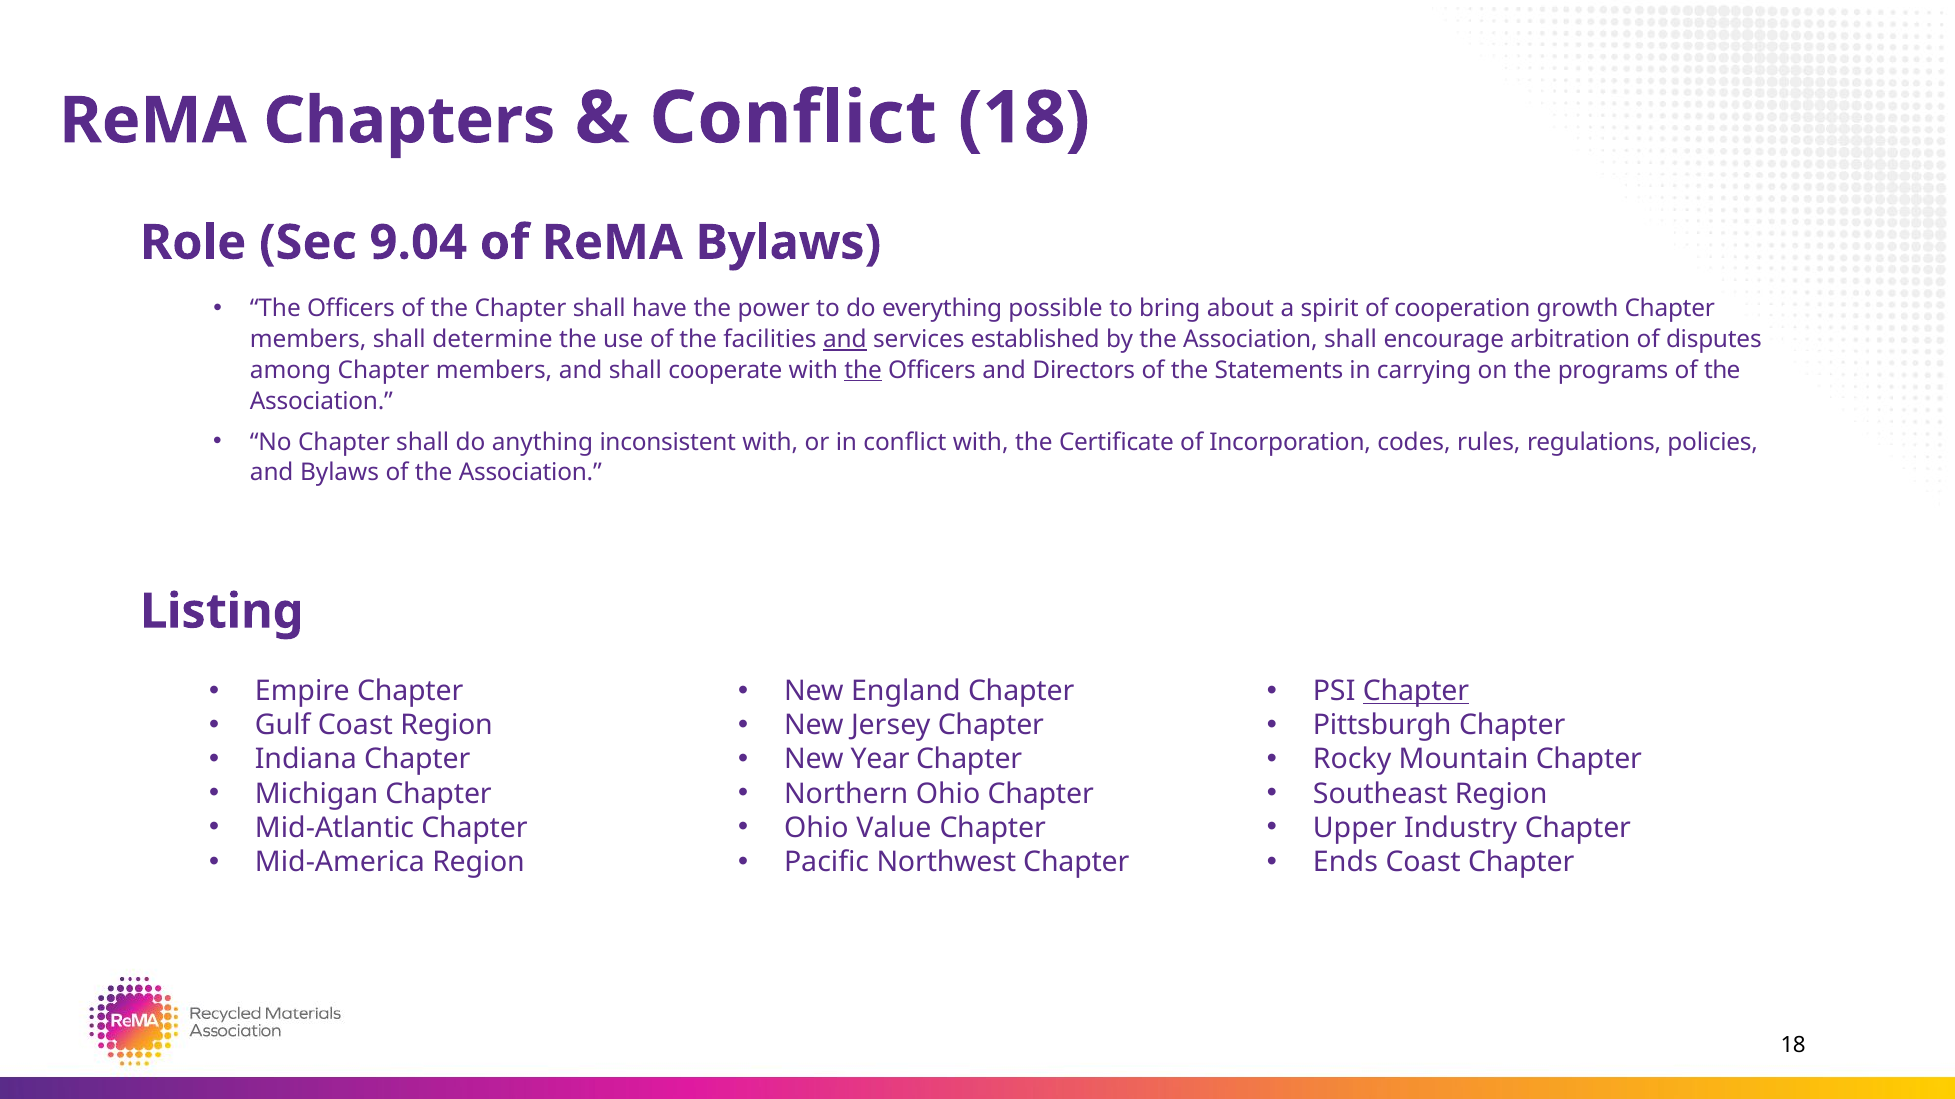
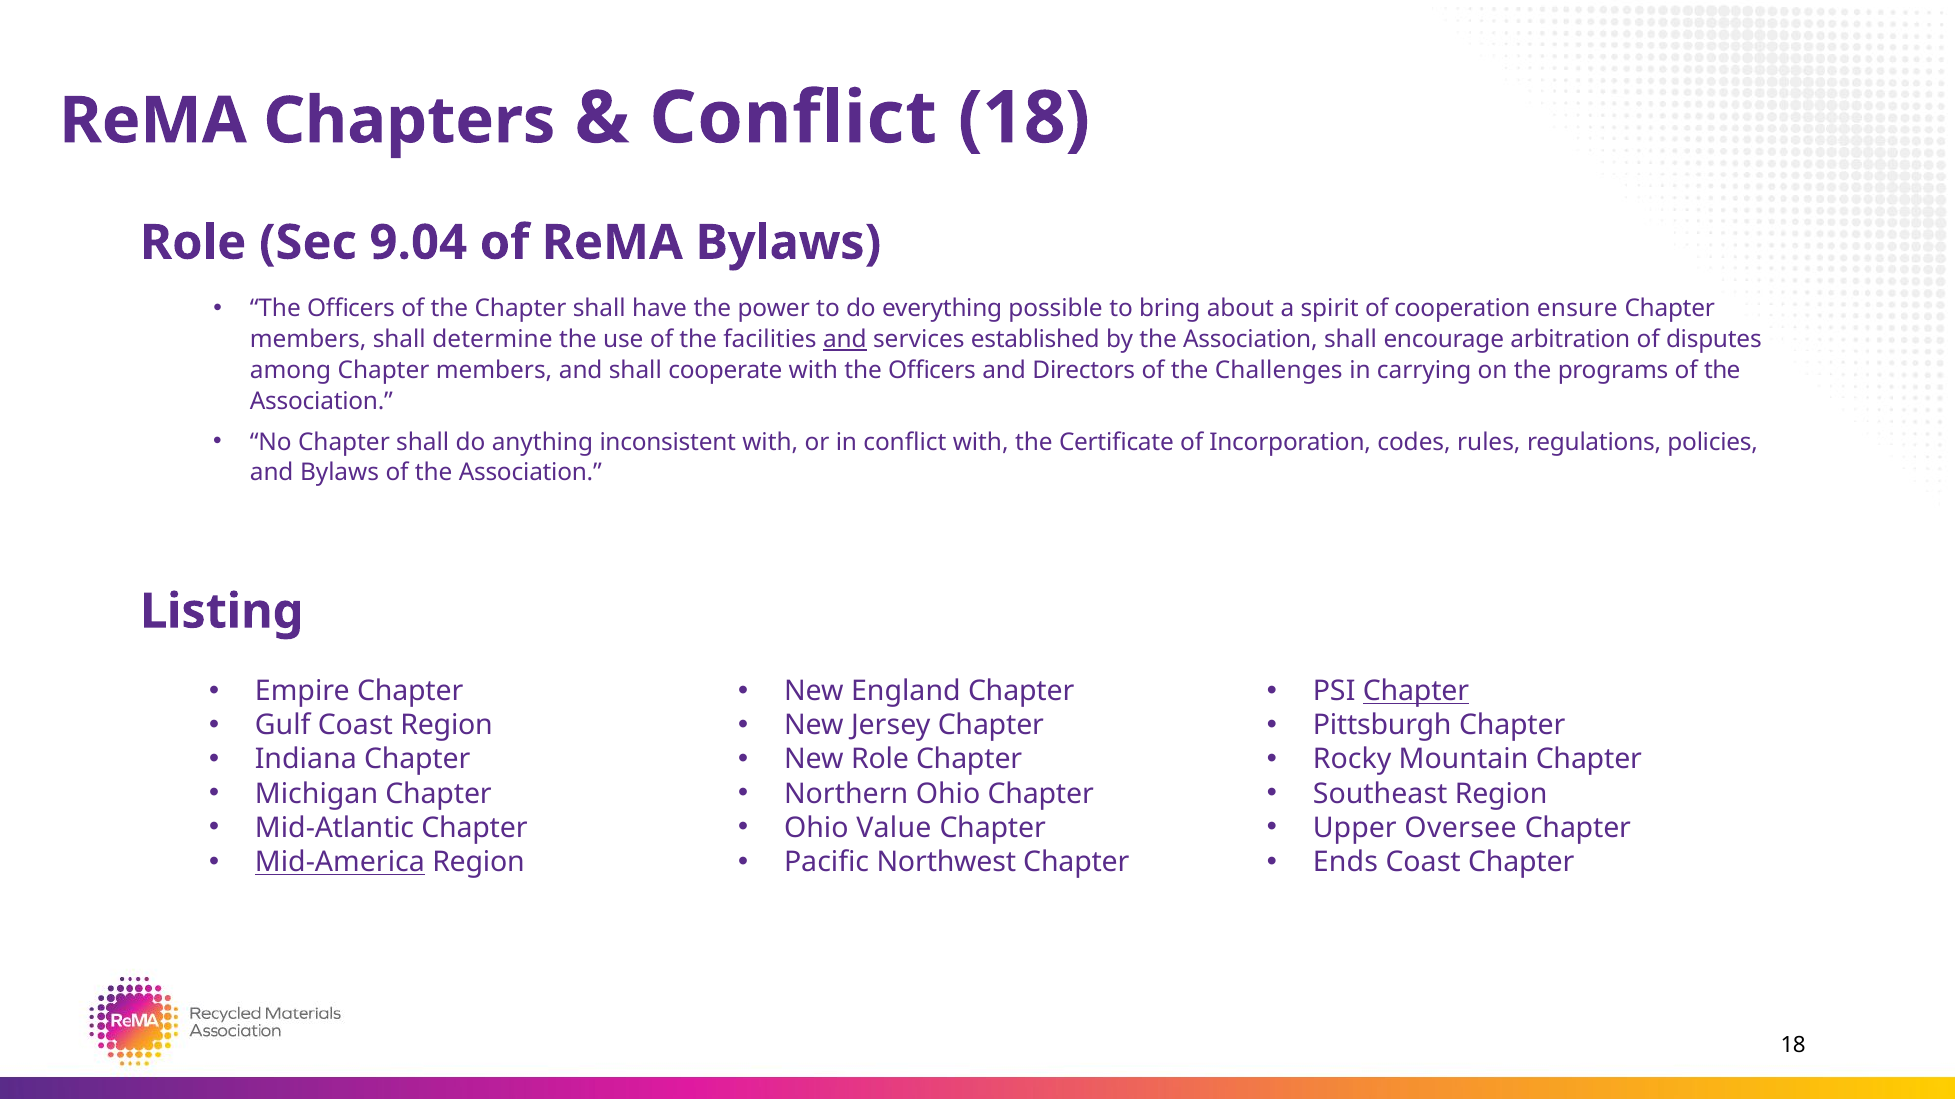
growth: growth -> ensure
the at (863, 370) underline: present -> none
Statements: Statements -> Challenges
New Year: Year -> Role
Industry: Industry -> Oversee
Mid-America underline: none -> present
